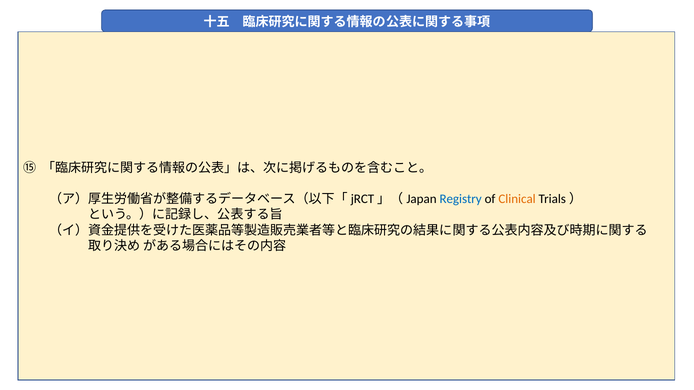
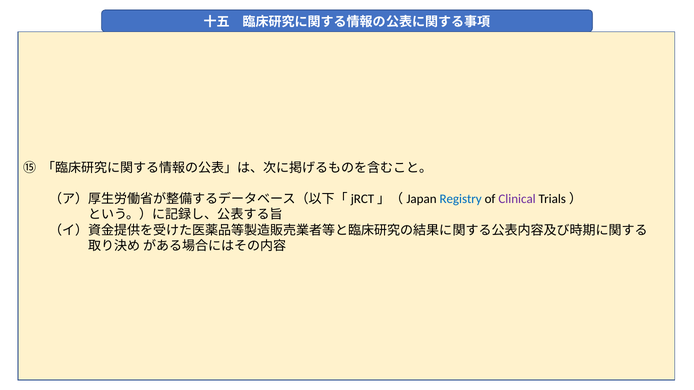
Clinical colour: orange -> purple
